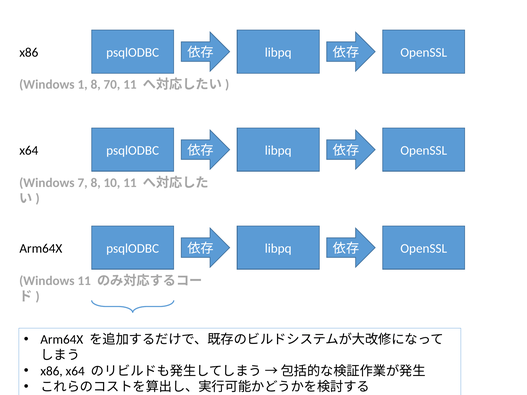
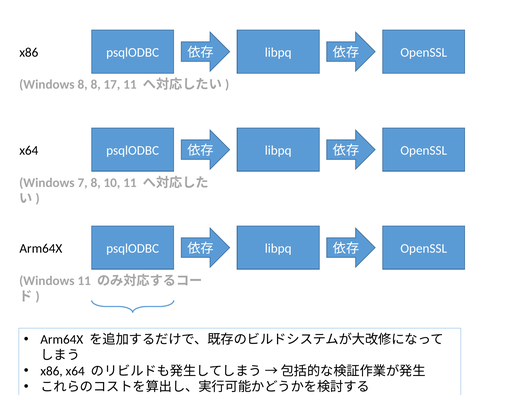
Windows 1: 1 -> 8
70: 70 -> 17
